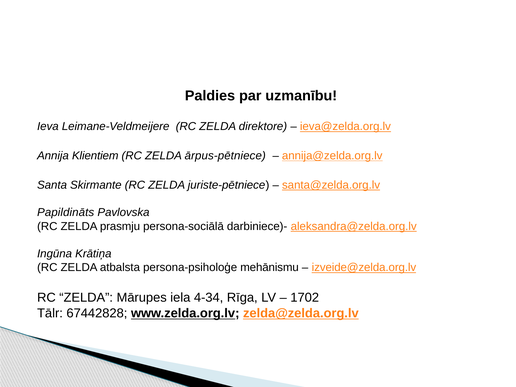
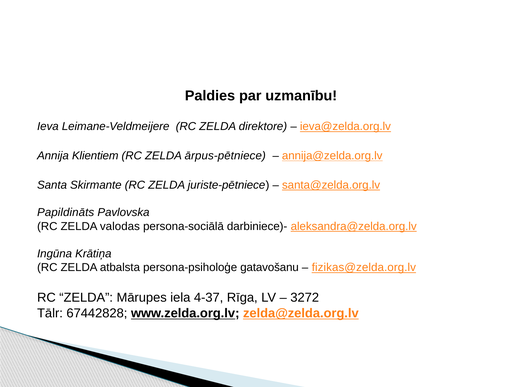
prasmju: prasmju -> valodas
mehānismu: mehānismu -> gatavošanu
izveide@zelda.org.lv: izveide@zelda.org.lv -> fizikas@zelda.org.lv
4-34: 4-34 -> 4-37
1702: 1702 -> 3272
